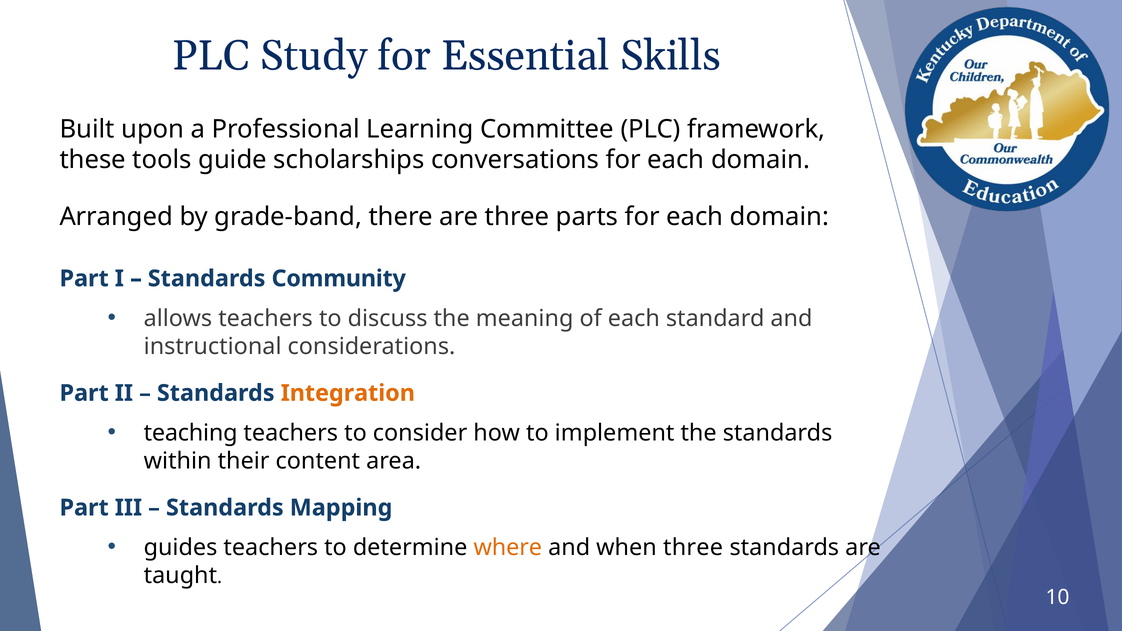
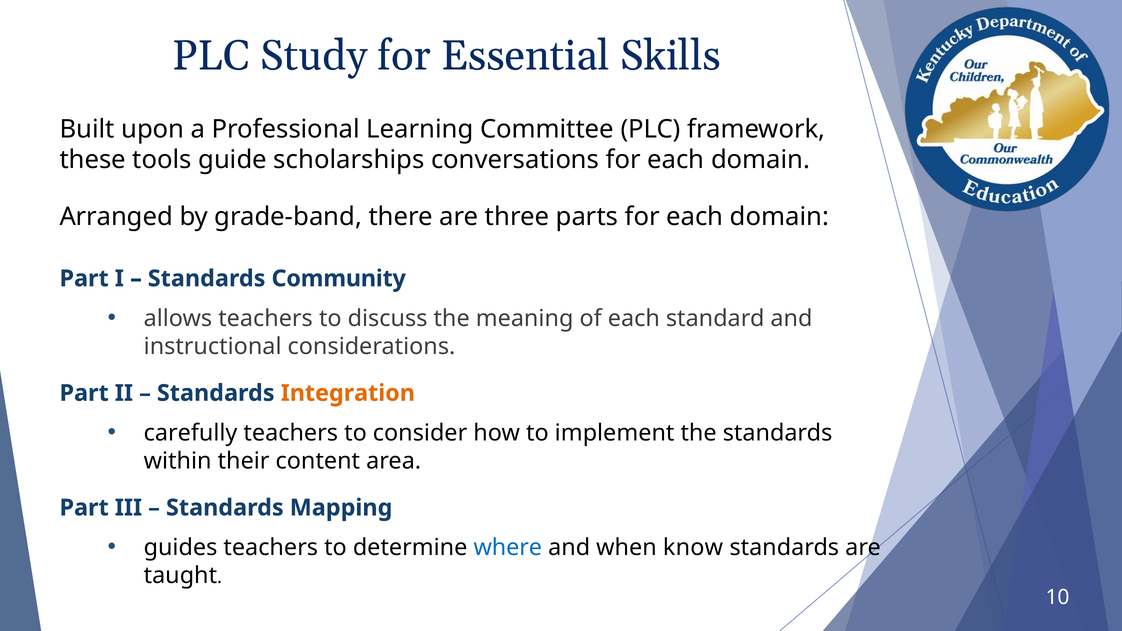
teaching: teaching -> carefully
where colour: orange -> blue
when three: three -> know
